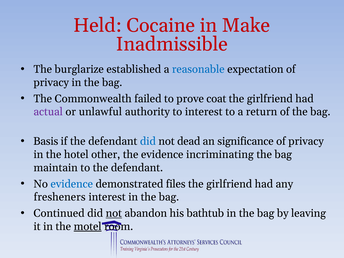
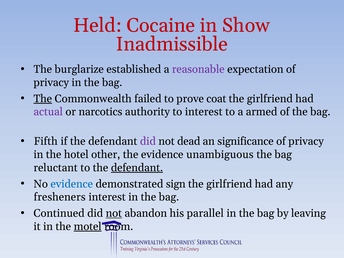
Make: Make -> Show
reasonable colour: blue -> purple
The at (43, 99) underline: none -> present
unlawful: unlawful -> narcotics
return: return -> armed
Basis: Basis -> Fifth
did at (148, 141) colour: blue -> purple
incriminating: incriminating -> unambiguous
maintain: maintain -> reluctant
defendant at (137, 168) underline: none -> present
files: files -> sign
bathtub: bathtub -> parallel
